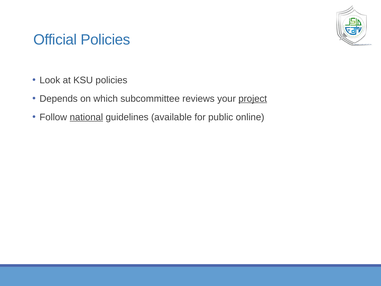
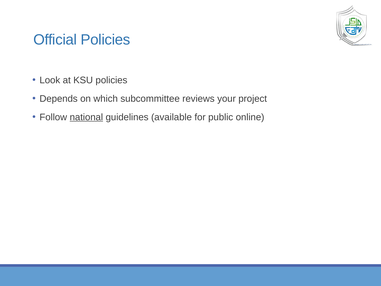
project underline: present -> none
